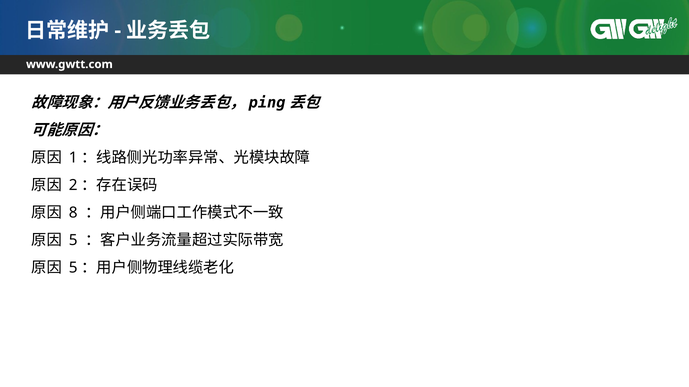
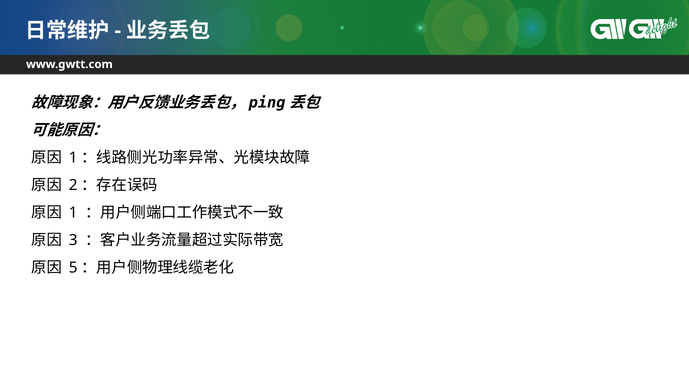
8: 8 -> 1
5: 5 -> 3
